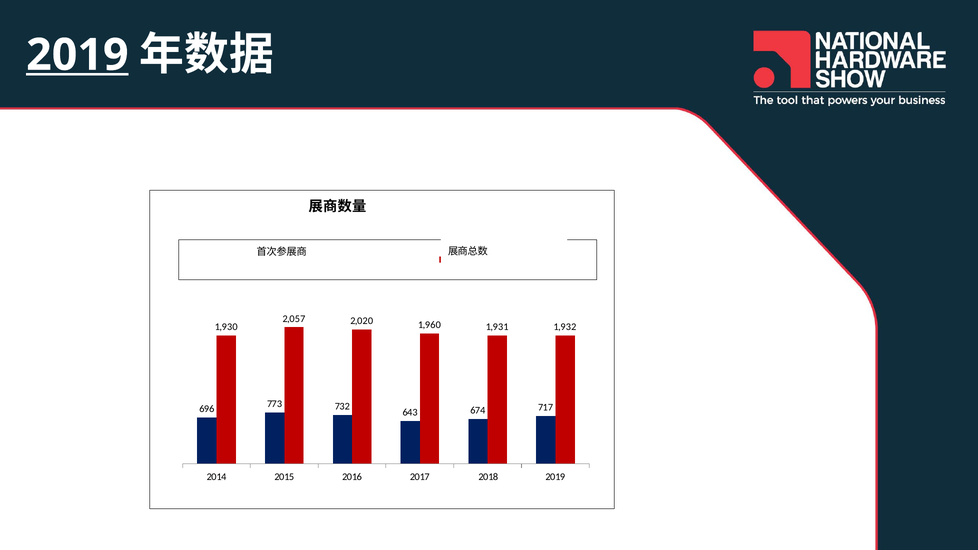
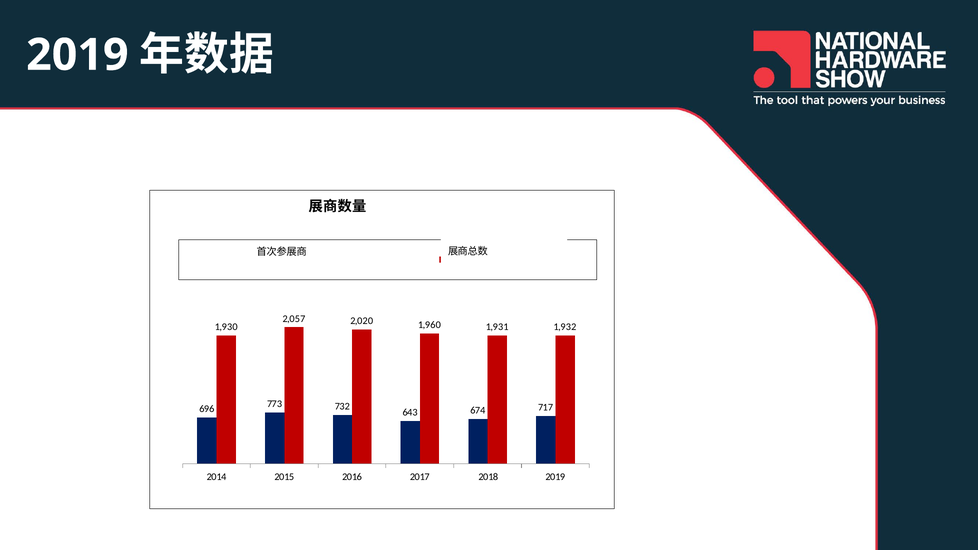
2019 at (77, 55) underline: present -> none
